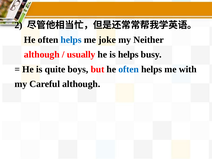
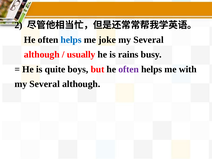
Neither at (149, 40): Neither -> Several
is helps: helps -> rains
often at (129, 69) colour: blue -> purple
Careful at (45, 84): Careful -> Several
